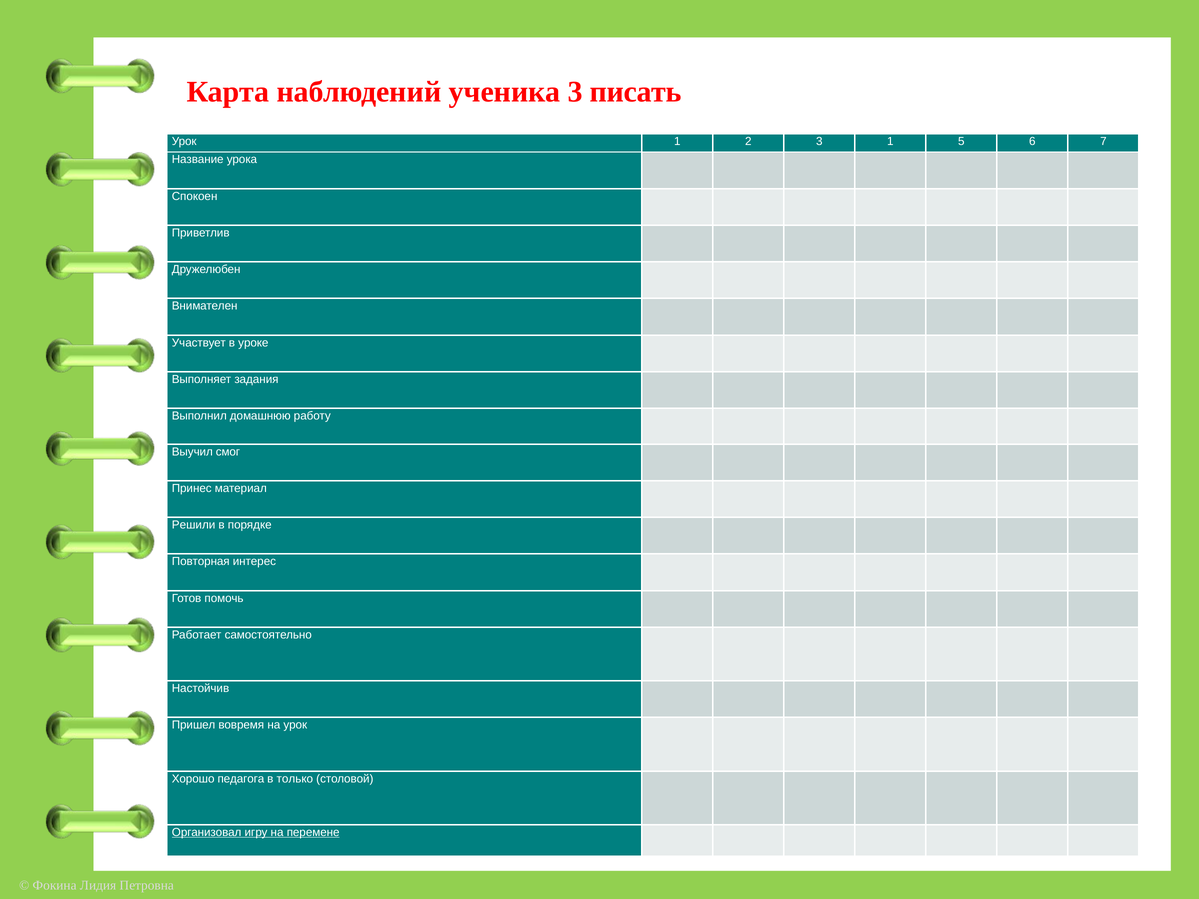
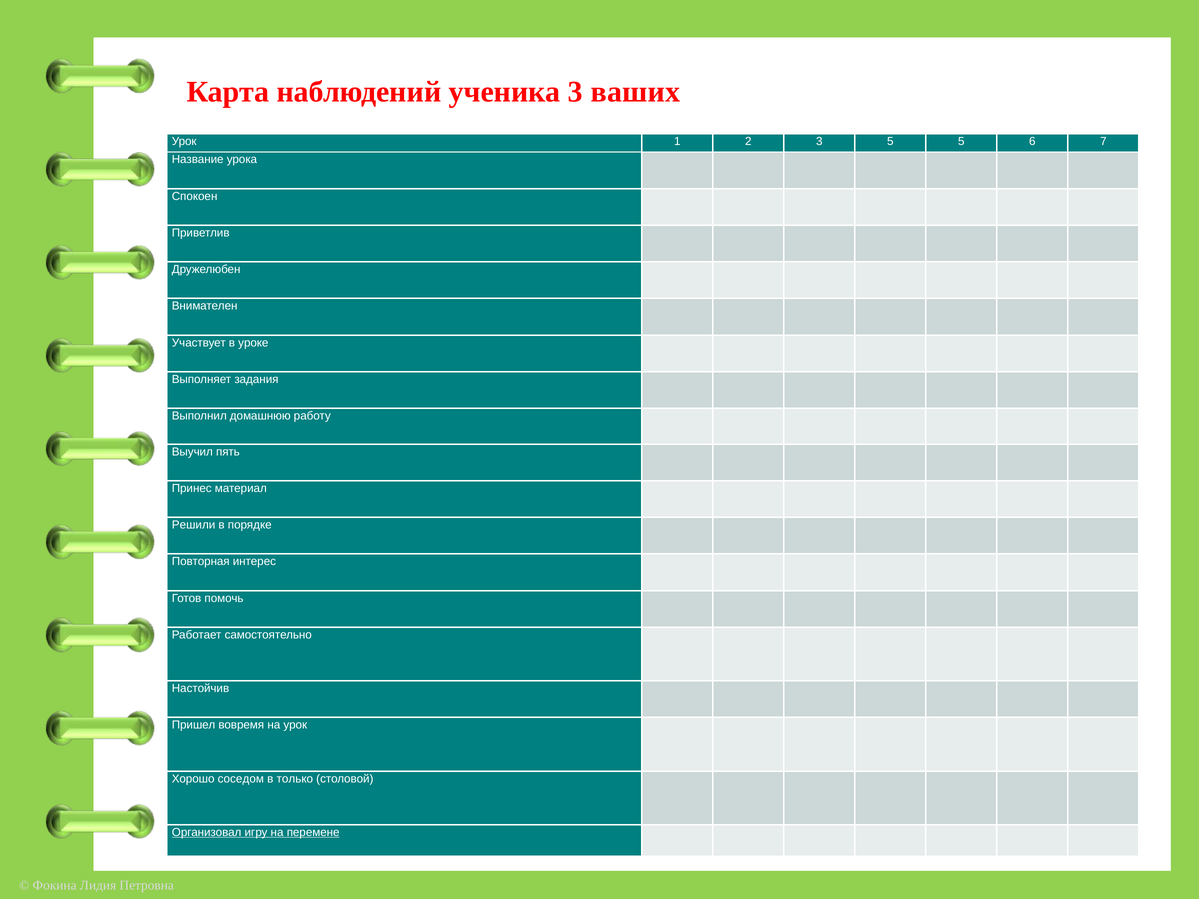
писать: писать -> ваших
3 1: 1 -> 5
смог: смог -> пять
педагога: педагога -> соседом
